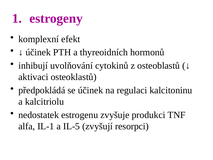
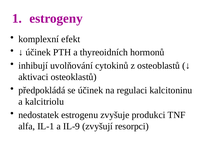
IL-5: IL-5 -> IL-9
